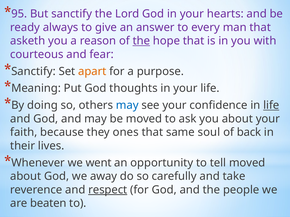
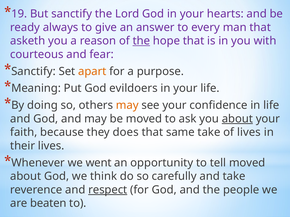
95: 95 -> 19
thoughts: thoughts -> evildoers
may at (127, 105) colour: blue -> orange
life at (271, 105) underline: present -> none
about at (237, 119) underline: none -> present
ones: ones -> does
same soul: soul -> take
of back: back -> lives
away: away -> think
